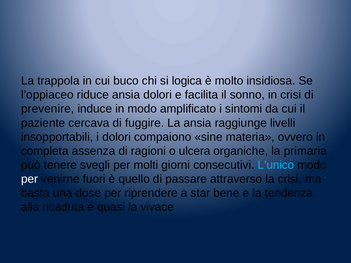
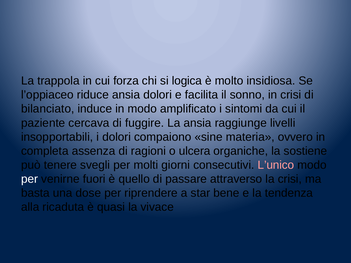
buco: buco -> forza
prevenire: prevenire -> bilanciato
primaria: primaria -> sostiene
L’unico colour: light blue -> pink
